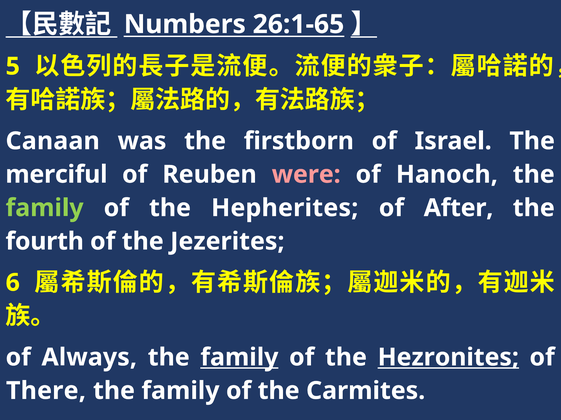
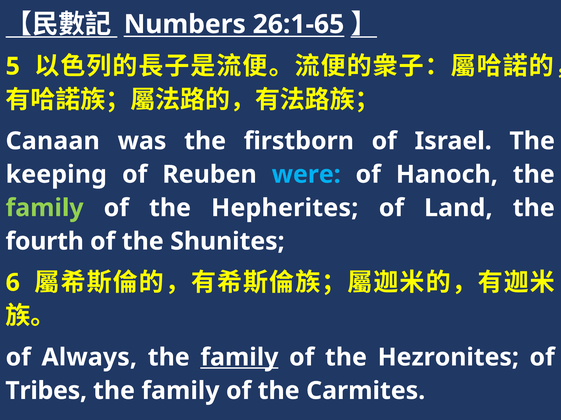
merciful: merciful -> keeping
were colour: pink -> light blue
After: After -> Land
Jezerites: Jezerites -> Shunites
Hezronites underline: present -> none
There: There -> Tribes
